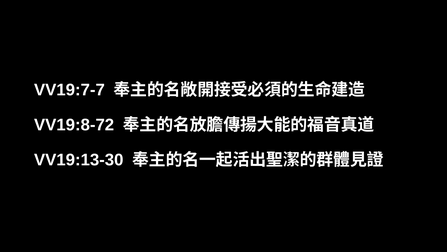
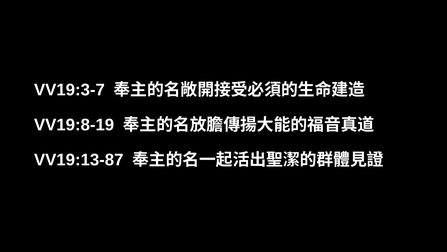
VV19:7-7: VV19:7-7 -> VV19:3-7
VV19:8-72: VV19:8-72 -> VV19:8-19
VV19:13-30: VV19:13-30 -> VV19:13-87
